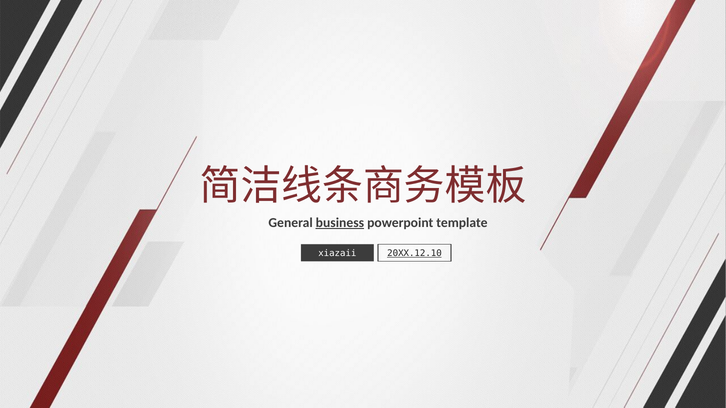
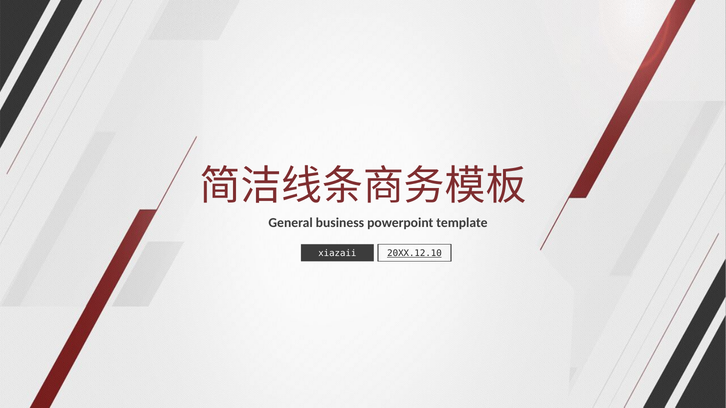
business underline: present -> none
